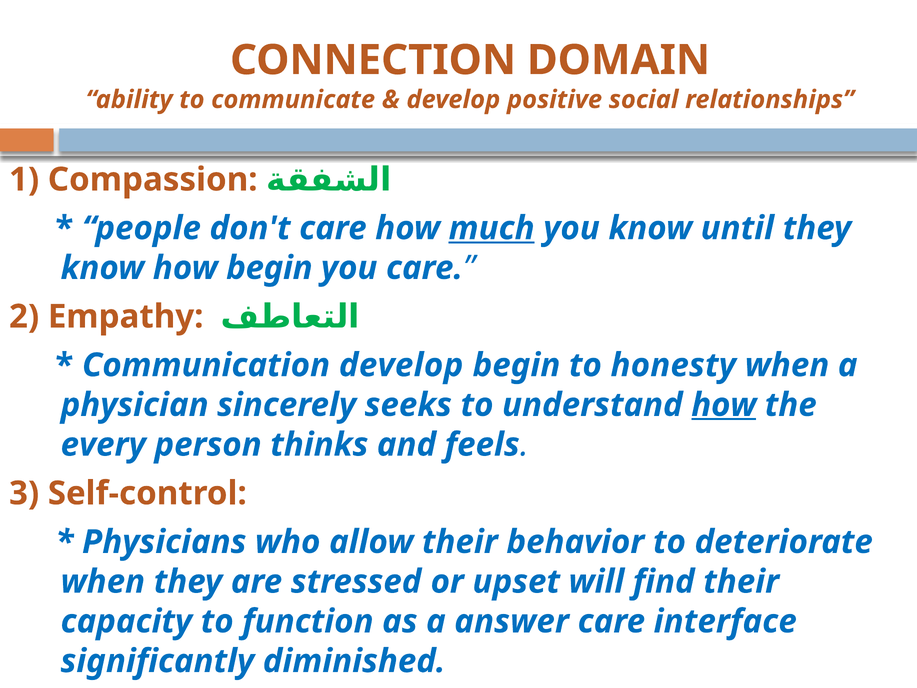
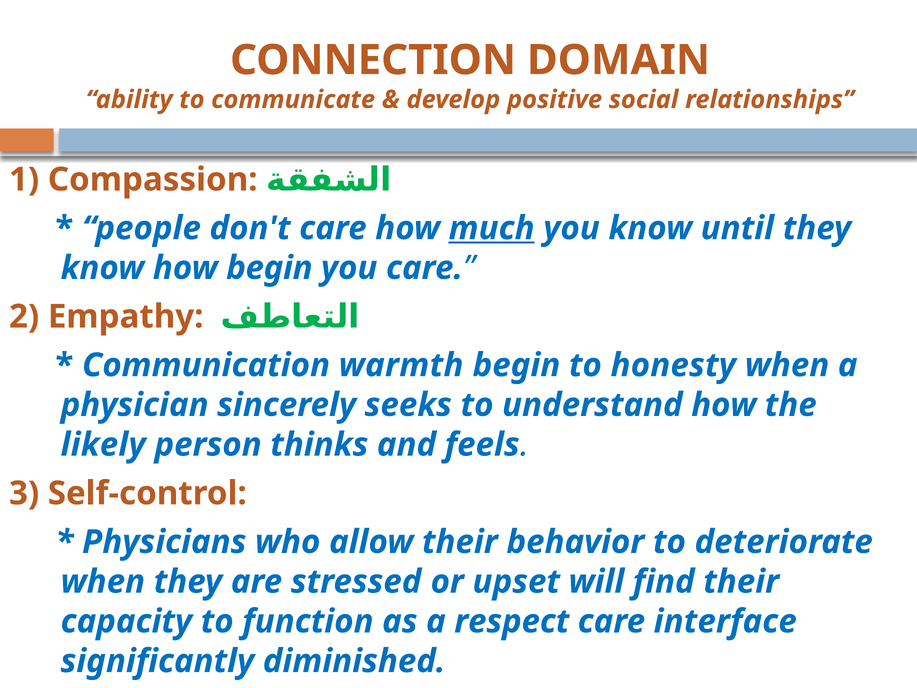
Communication develop: develop -> warmth
how at (724, 405) underline: present -> none
every: every -> likely
answer: answer -> respect
